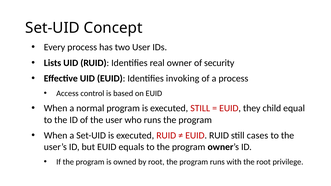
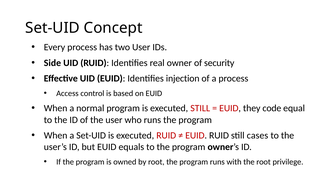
Lists: Lists -> Side
invoking: invoking -> injection
child: child -> code
